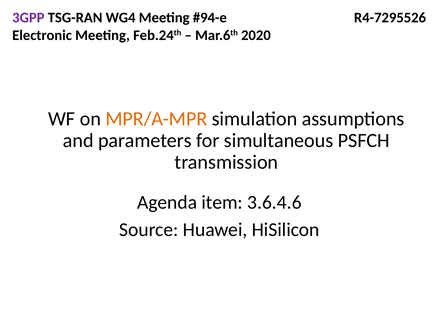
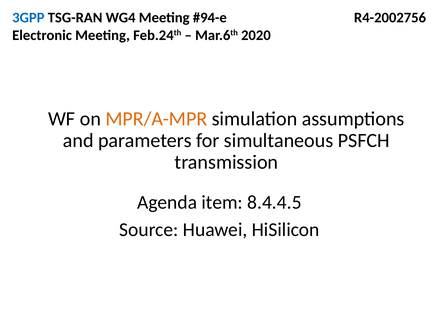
3GPP colour: purple -> blue
R4-7295526: R4-7295526 -> R4-2002756
3.6.4.6: 3.6.4.6 -> 8.4.4.5
